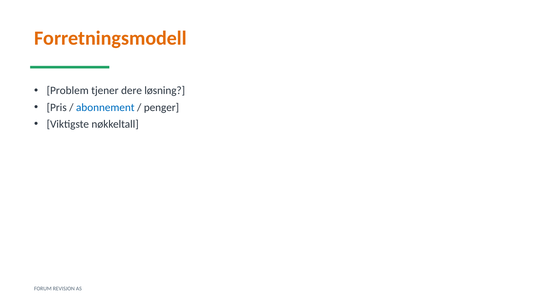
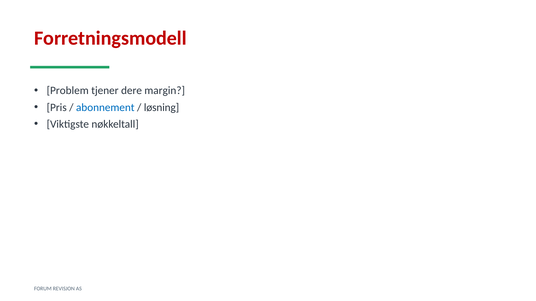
Forretningsmodell colour: orange -> red
løsning: løsning -> margin
penger: penger -> løsning
